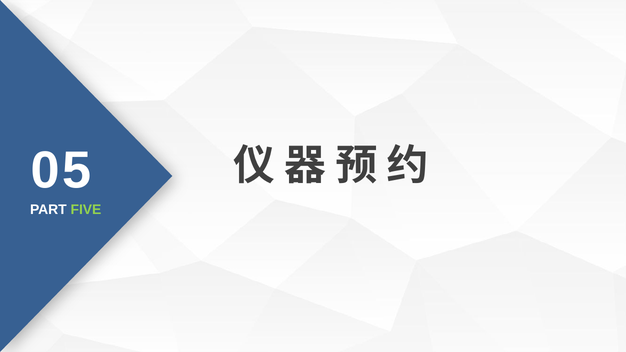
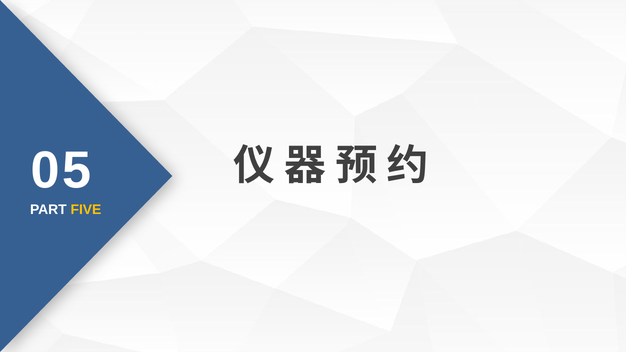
FIVE colour: light green -> yellow
